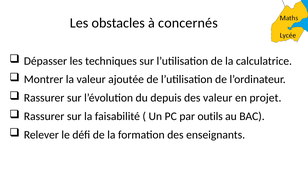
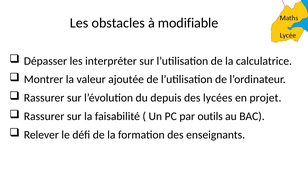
concernés: concernés -> modifiable
techniques: techniques -> interpréter
des valeur: valeur -> lycées
